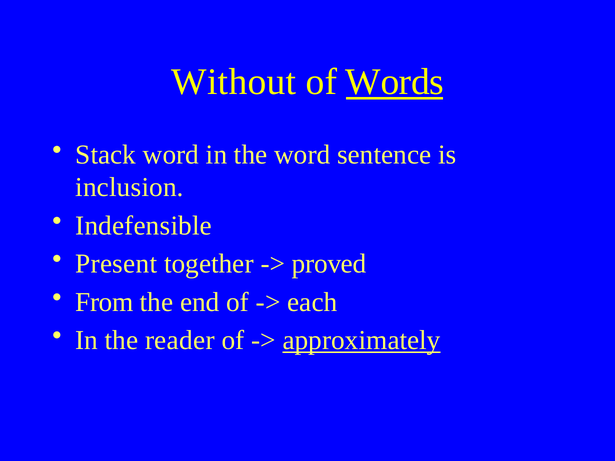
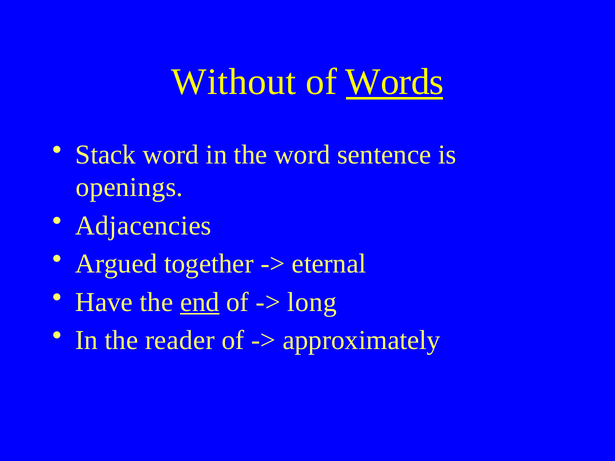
inclusion: inclusion -> openings
Indefensible: Indefensible -> Adjacencies
Present: Present -> Argued
proved: proved -> eternal
From: From -> Have
end underline: none -> present
each: each -> long
approximately underline: present -> none
